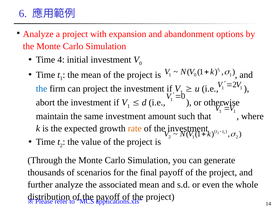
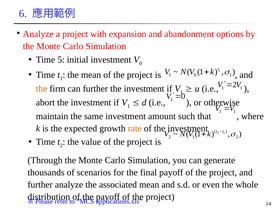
4: 4 -> 5
the at (42, 89) colour: blue -> orange
can project: project -> further
